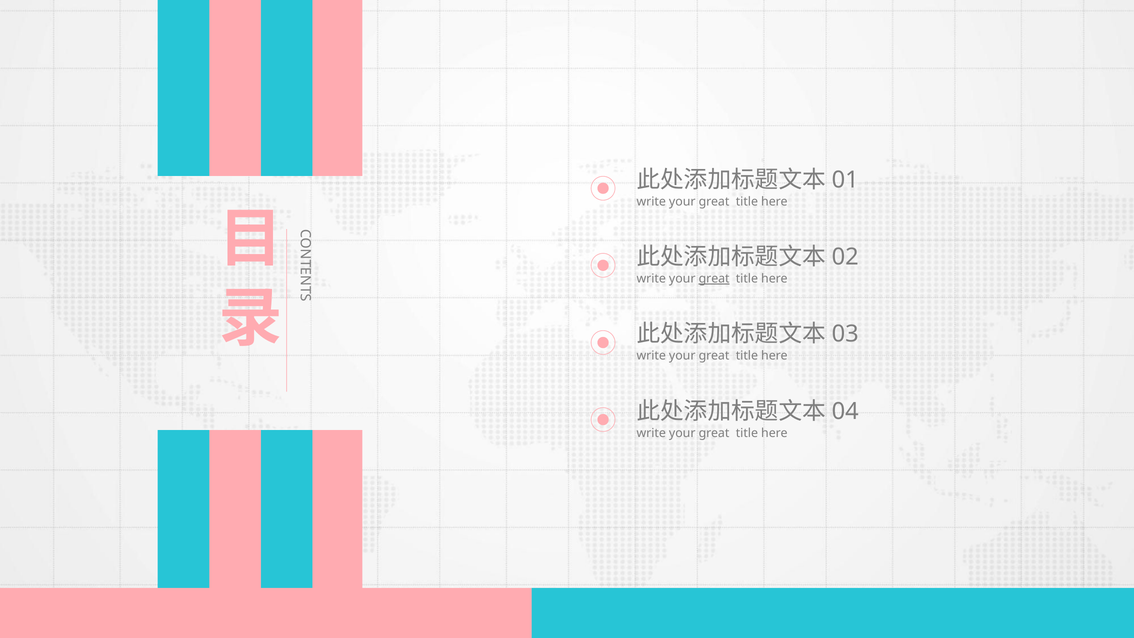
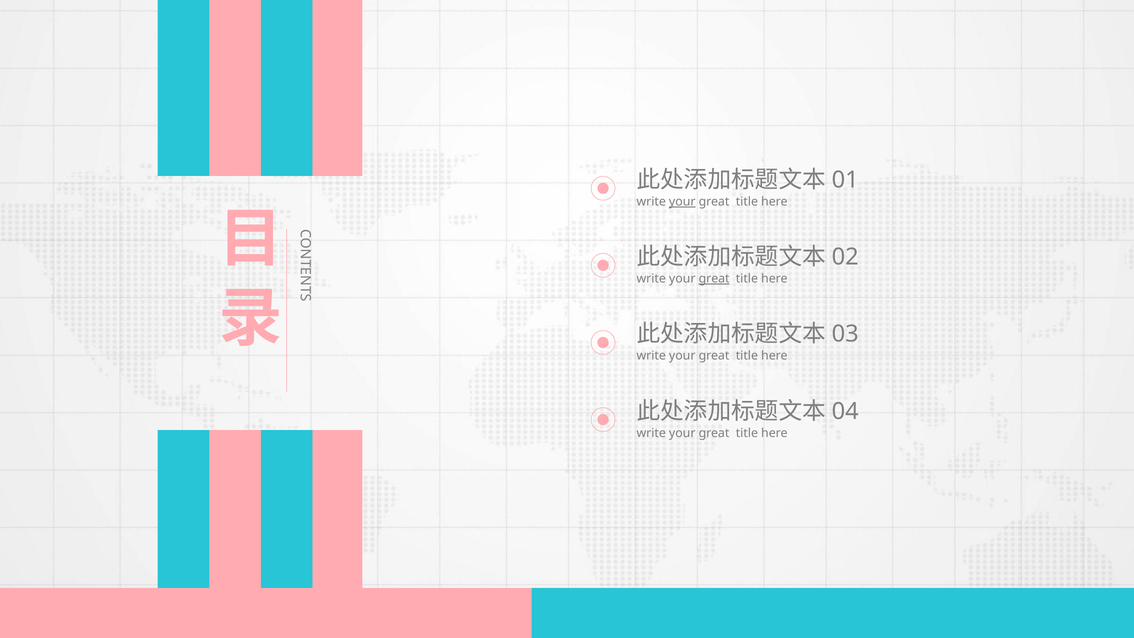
your at (682, 202) underline: none -> present
